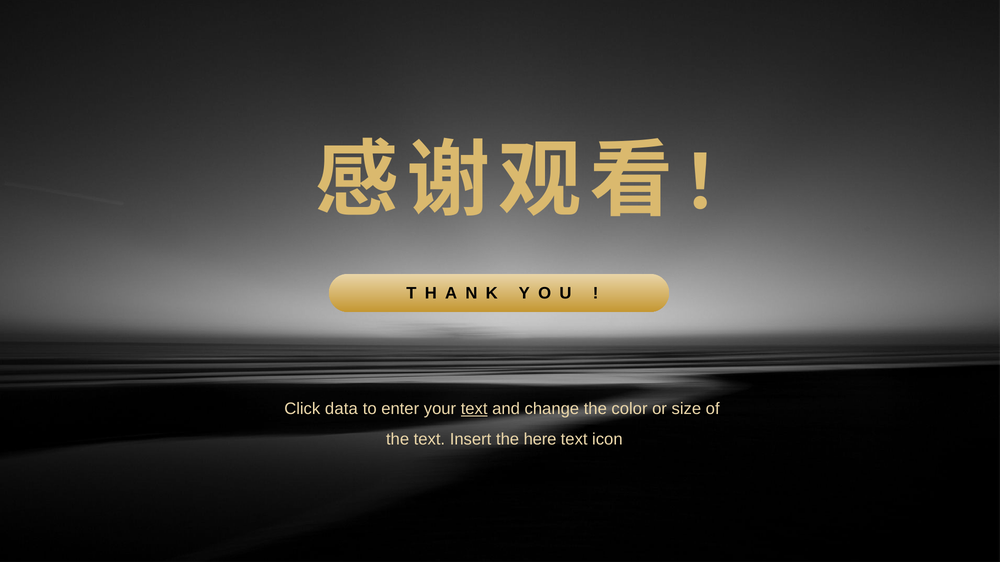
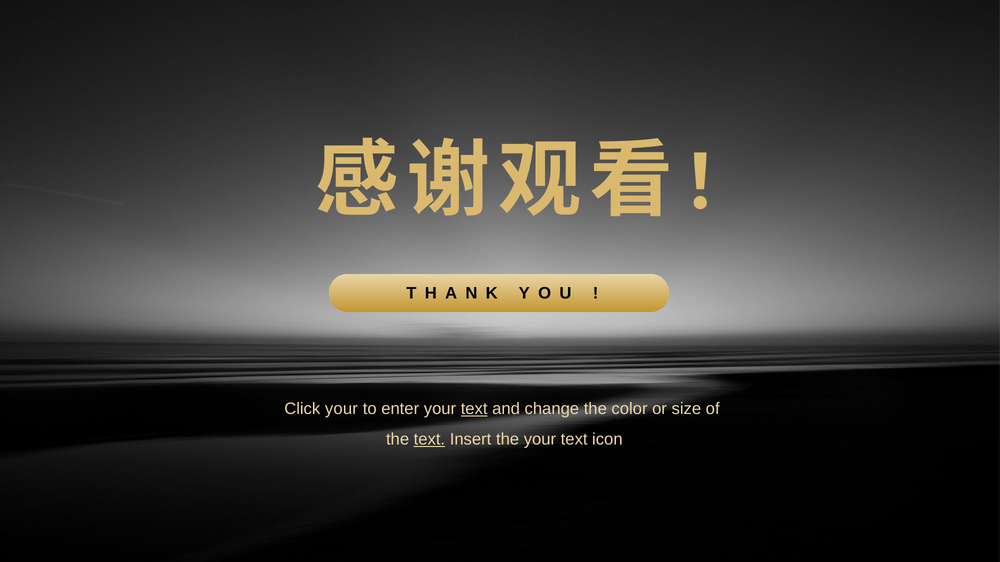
Click data: data -> your
text at (429, 440) underline: none -> present
the here: here -> your
